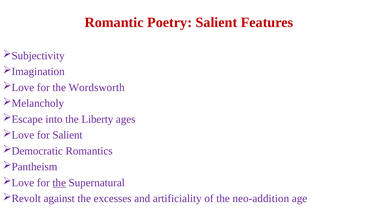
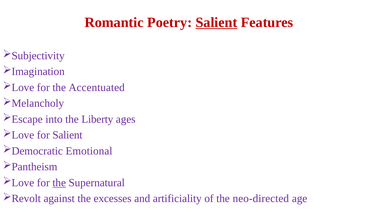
Salient at (216, 22) underline: none -> present
Wordsworth: Wordsworth -> Accentuated
Romantics: Romantics -> Emotional
neo-addition: neo-addition -> neo-directed
